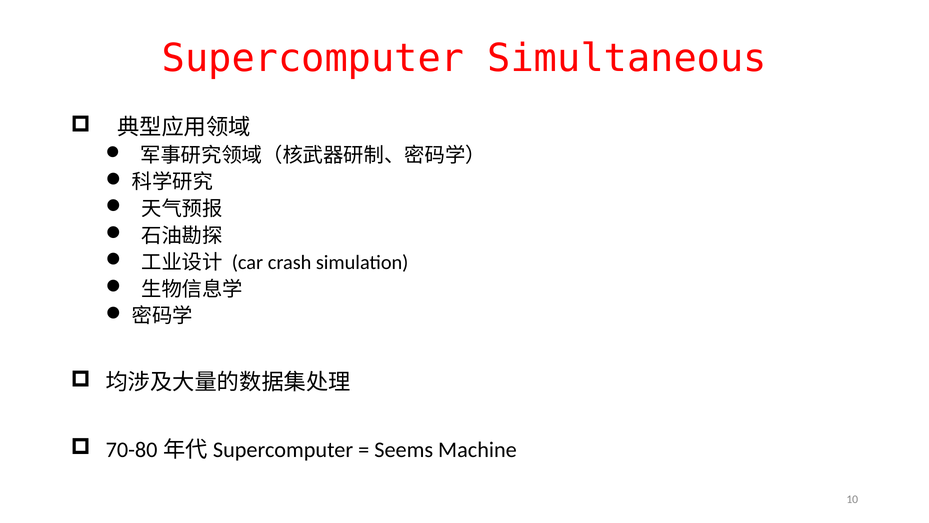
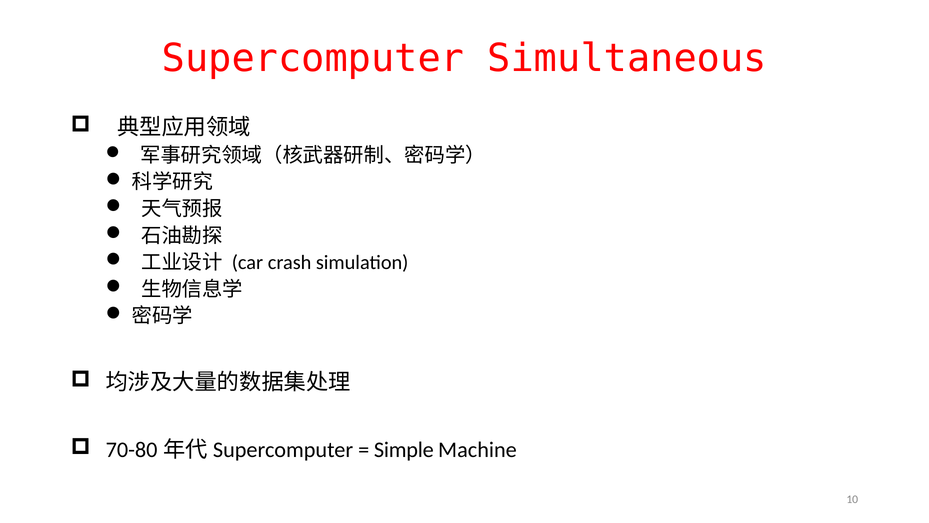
Seems: Seems -> Simple
